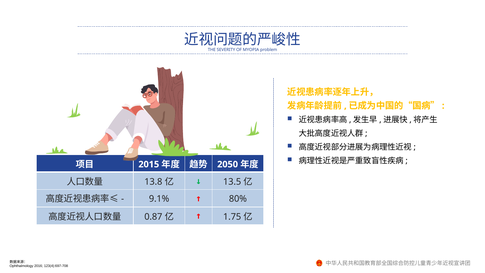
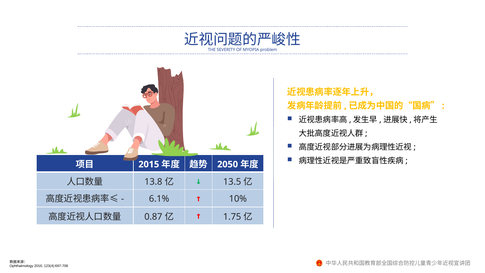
9.1%: 9.1% -> 6.1%
80%: 80% -> 10%
